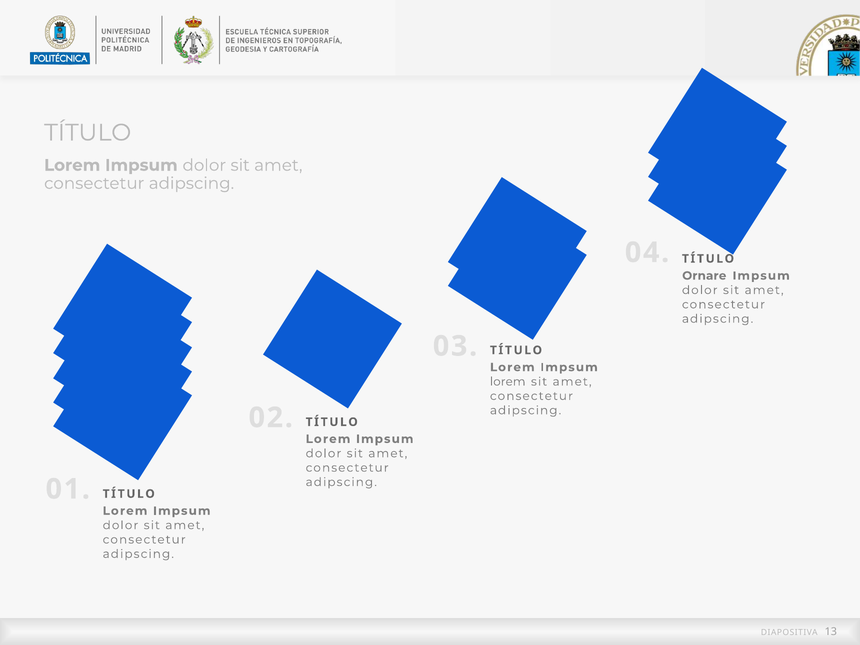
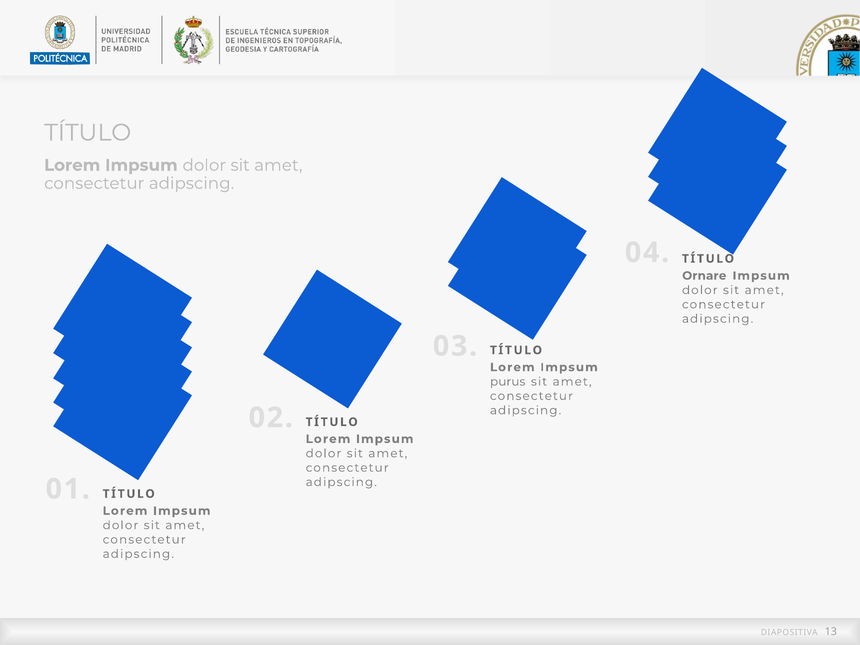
lorem at (508, 382): lorem -> purus
